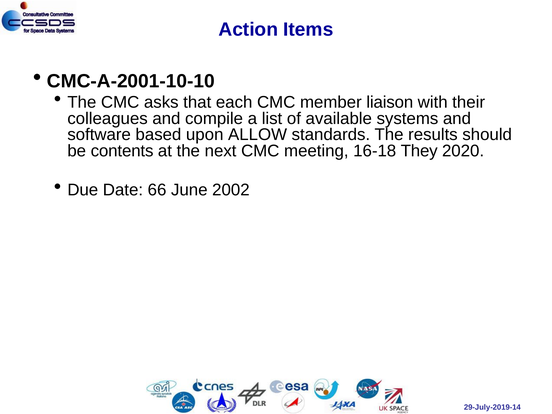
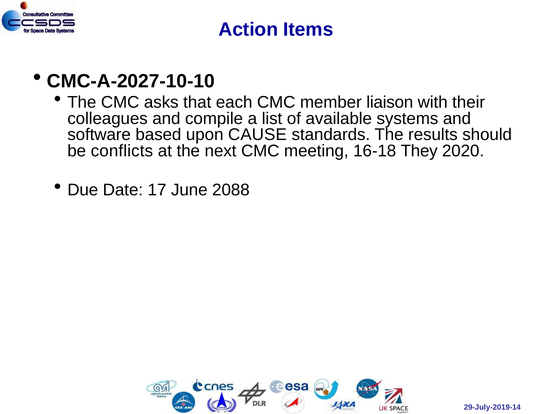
CMC-A-2001-10-10: CMC-A-2001-10-10 -> CMC-A-2027-10-10
ALLOW: ALLOW -> CAUSE
contents: contents -> conflicts
66: 66 -> 17
2002: 2002 -> 2088
